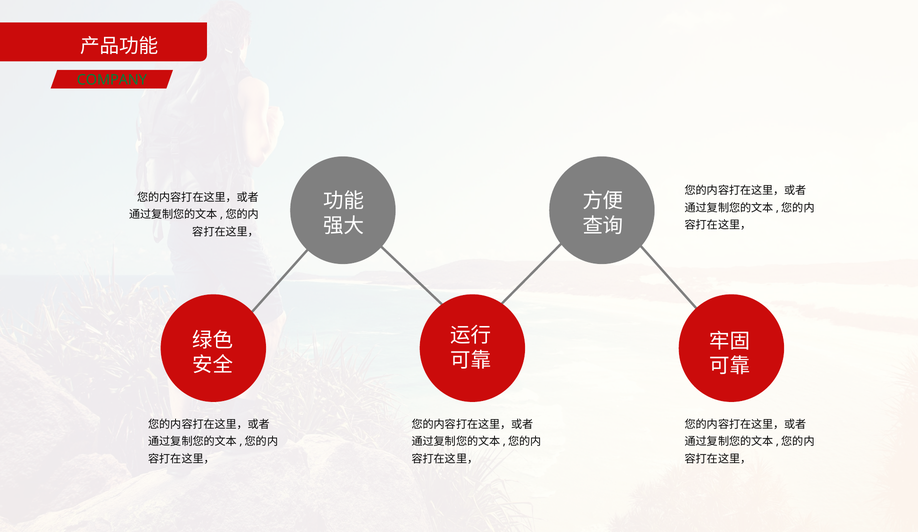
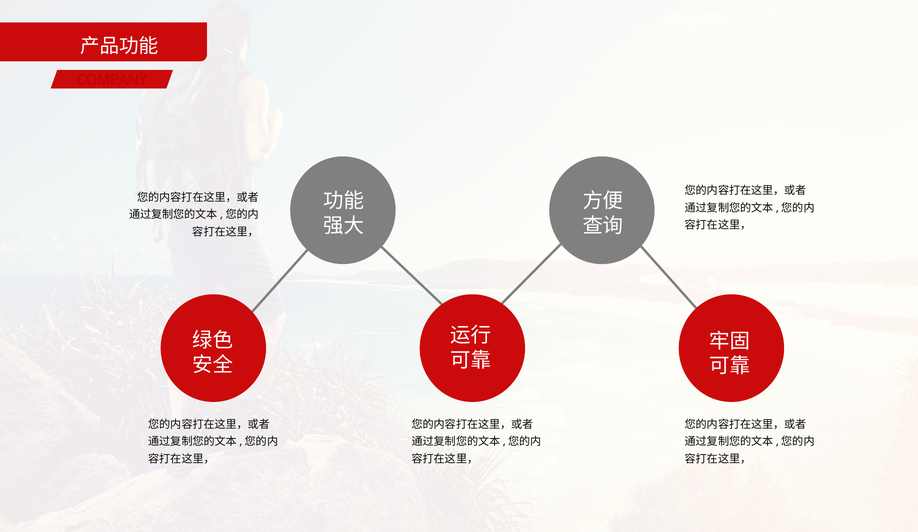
COMPANY colour: green -> red
